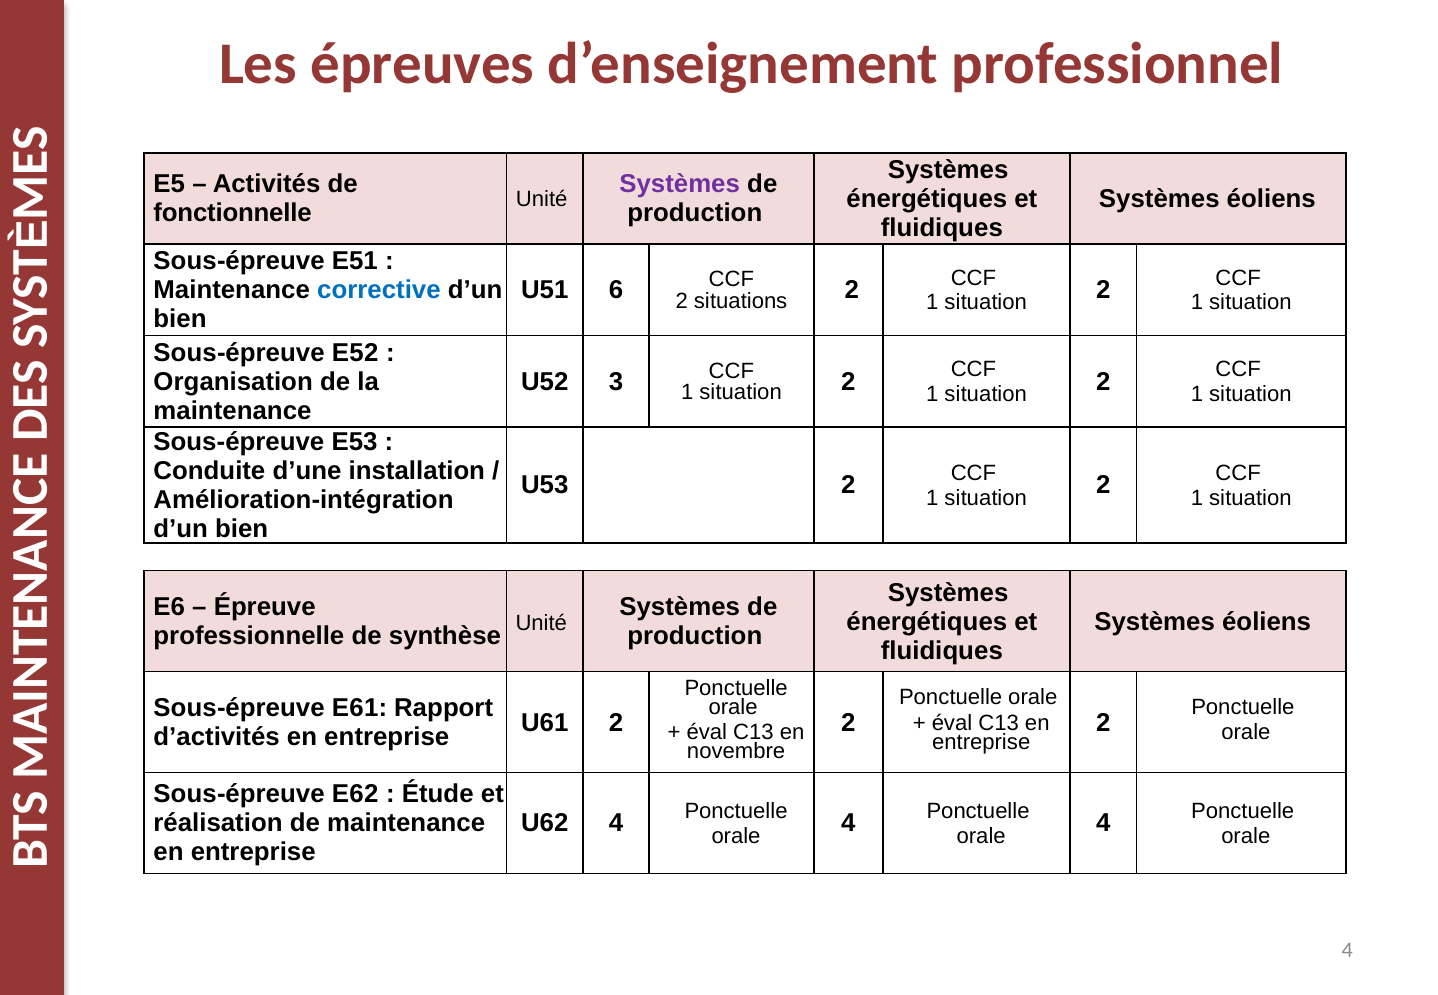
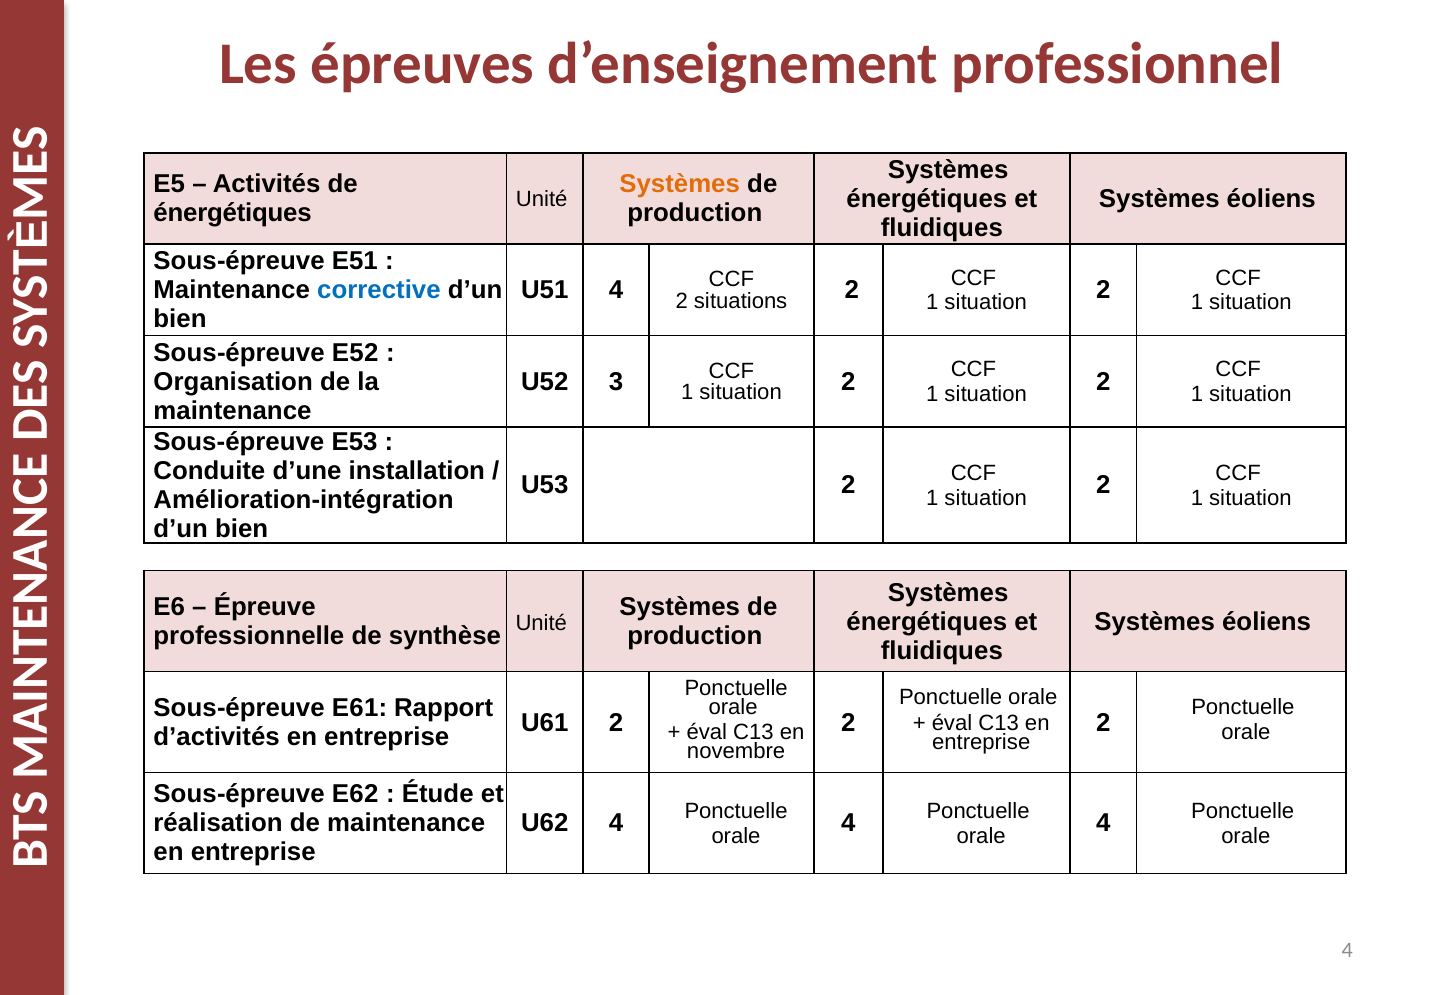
Systèmes at (680, 184) colour: purple -> orange
fonctionnelle at (233, 213): fonctionnelle -> énergétiques
U51 6: 6 -> 4
